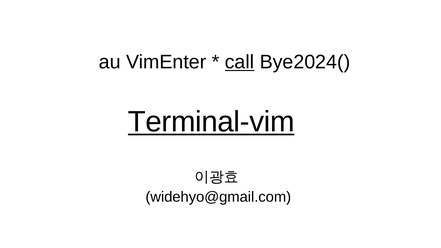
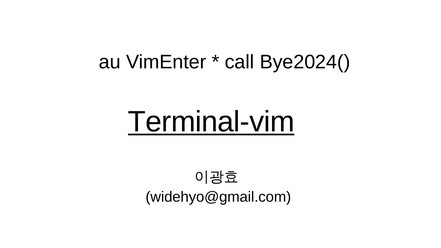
call underline: present -> none
